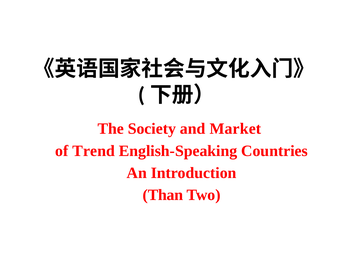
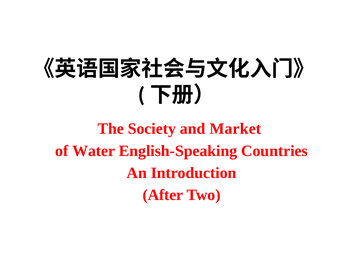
Trend: Trend -> Water
Than: Than -> After
